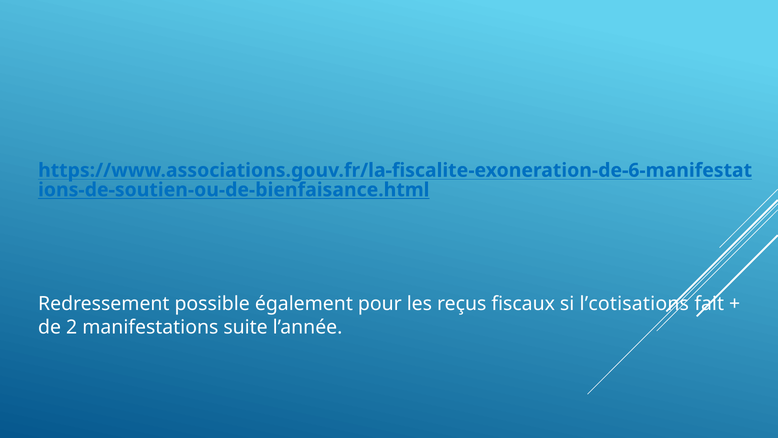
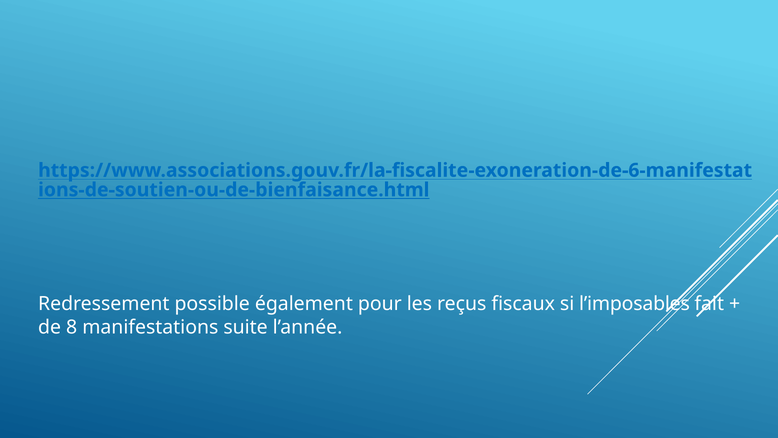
l’cotisations: l’cotisations -> l’imposables
2: 2 -> 8
